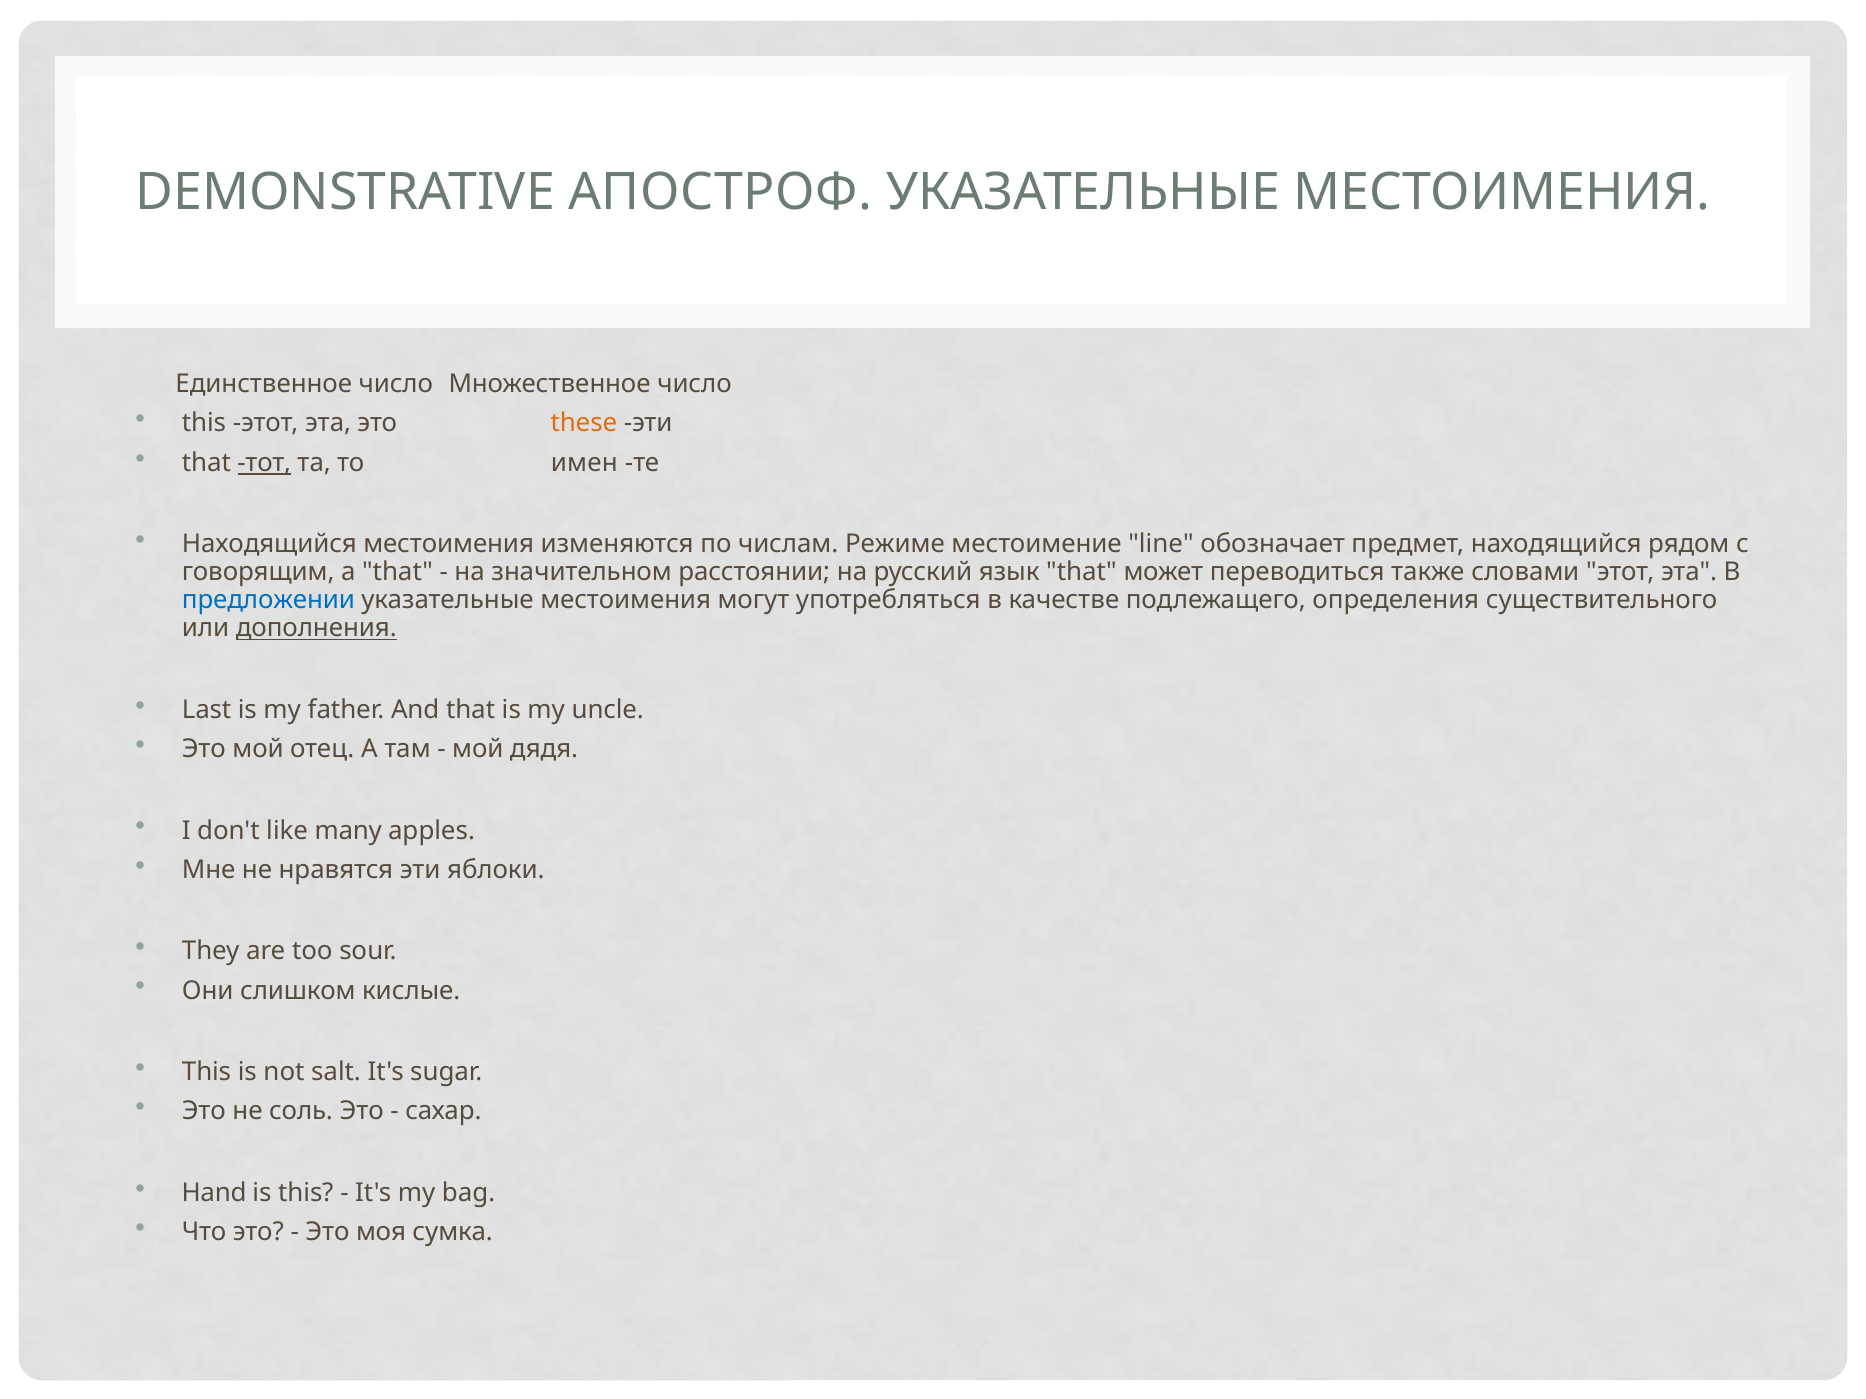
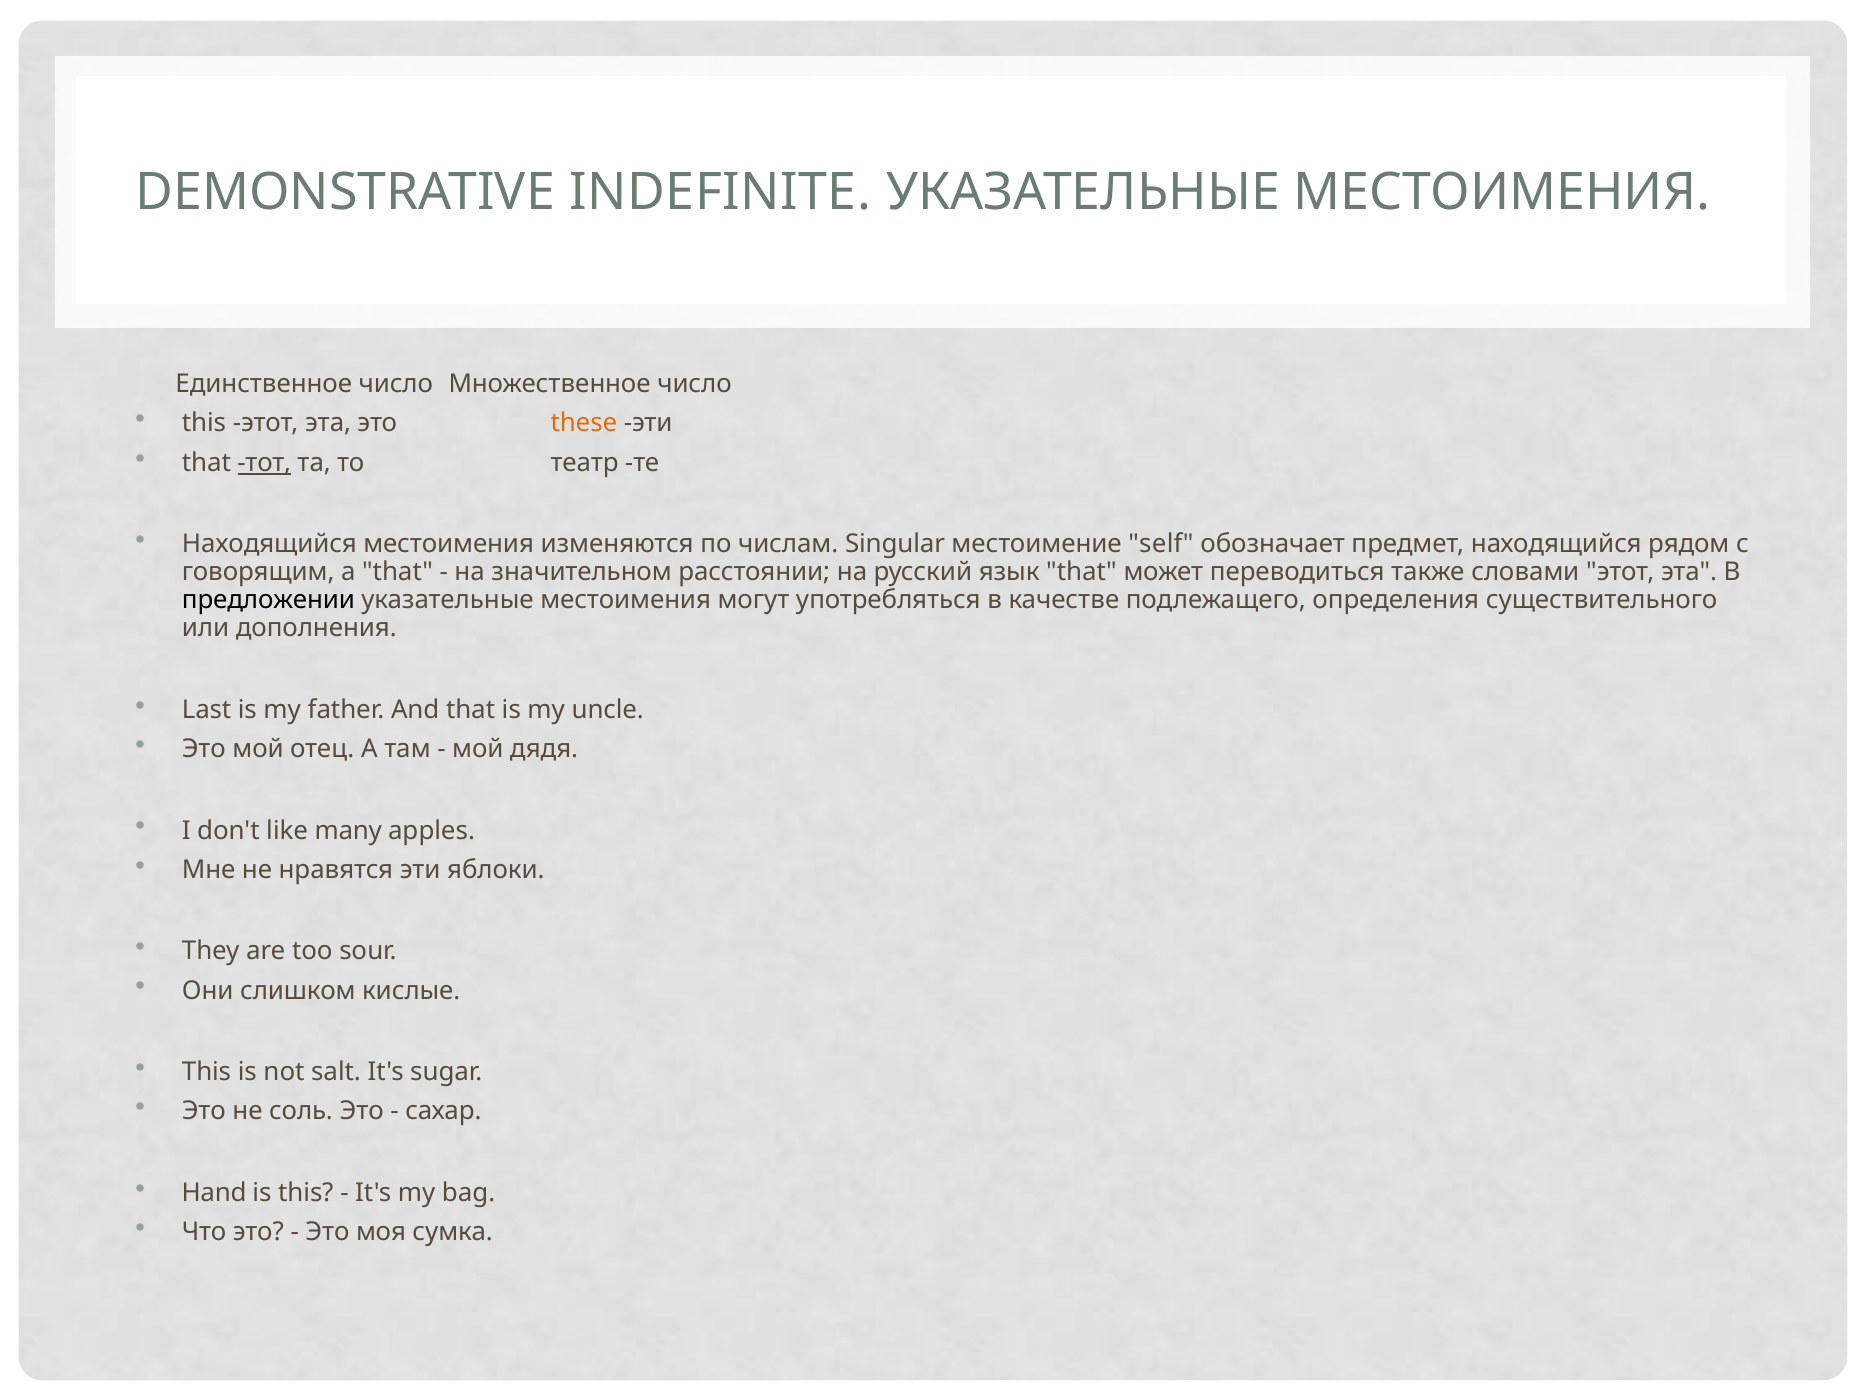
АПОСТРОФ: АПОСТРОФ -> INDEFINITE
имен: имен -> театр
Режиме: Режиме -> Singular
line: line -> self
предложении colour: blue -> black
дополнения underline: present -> none
